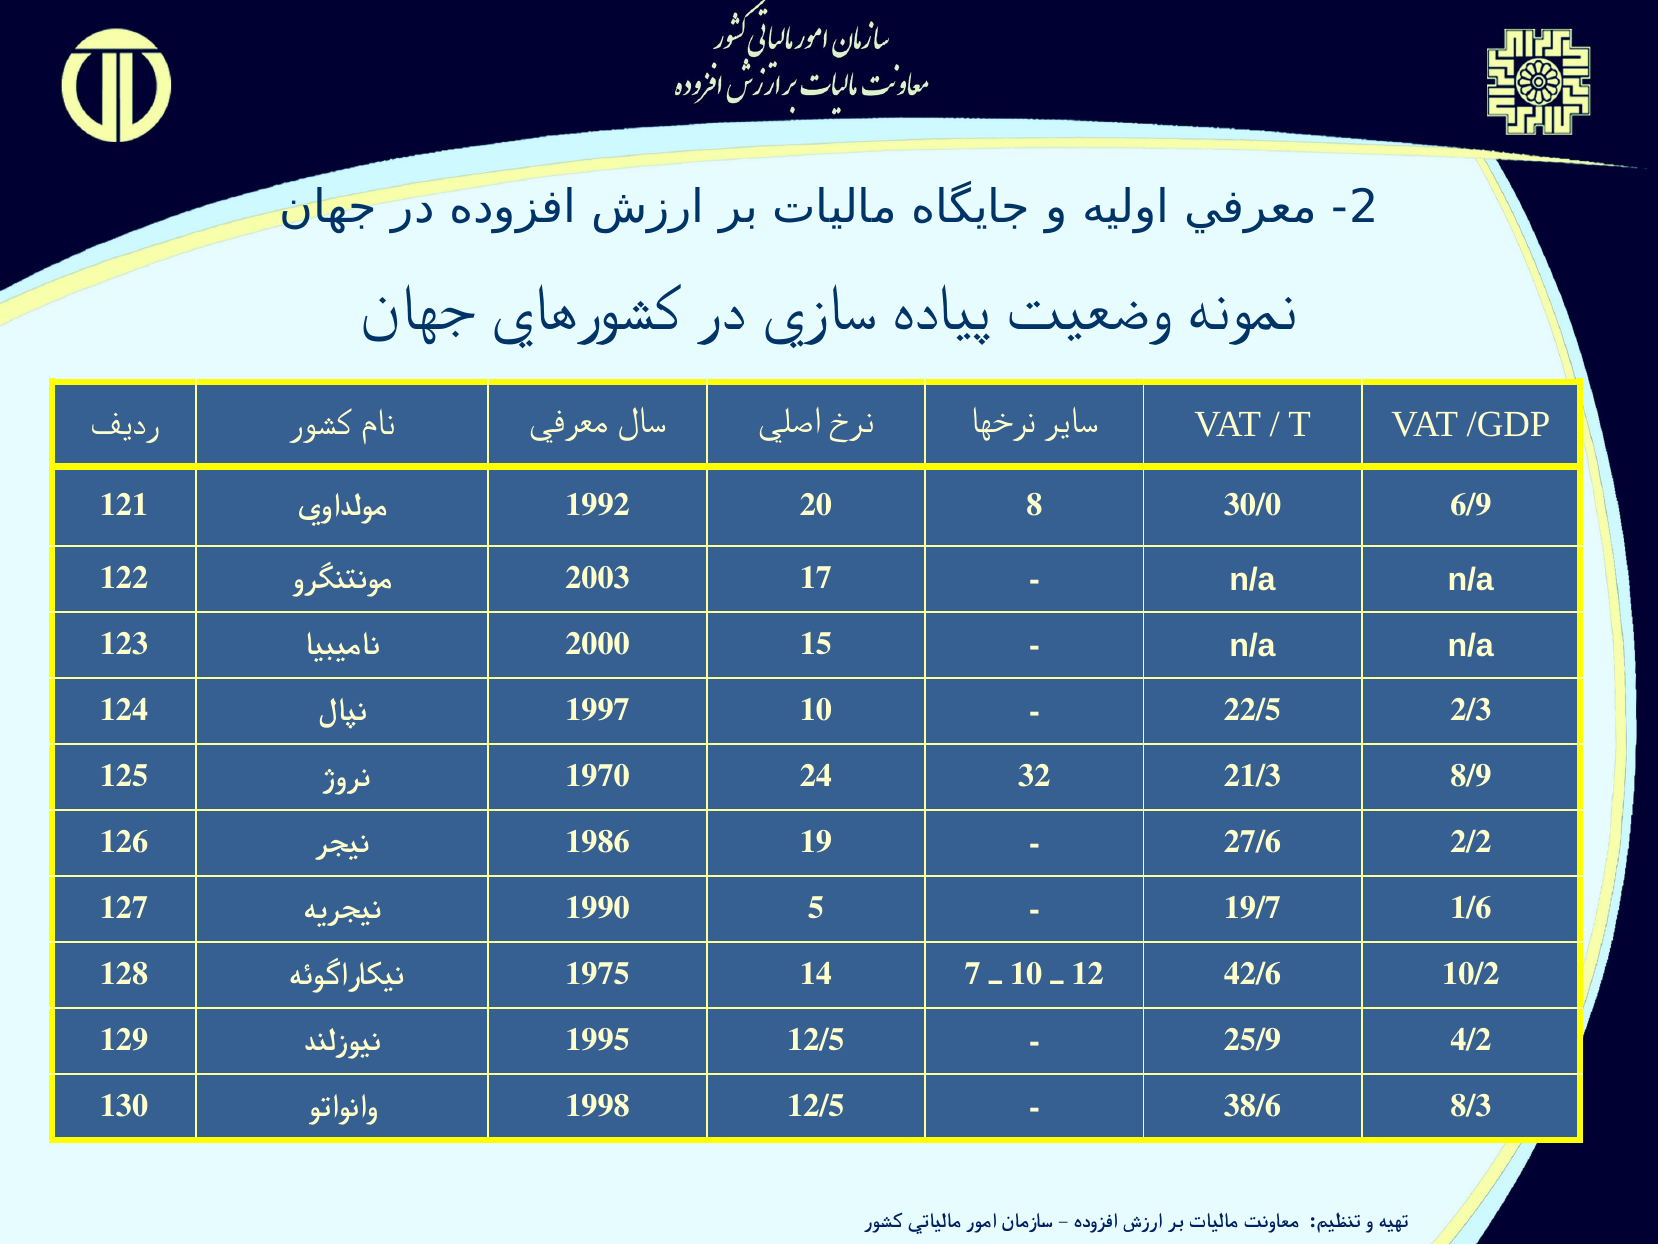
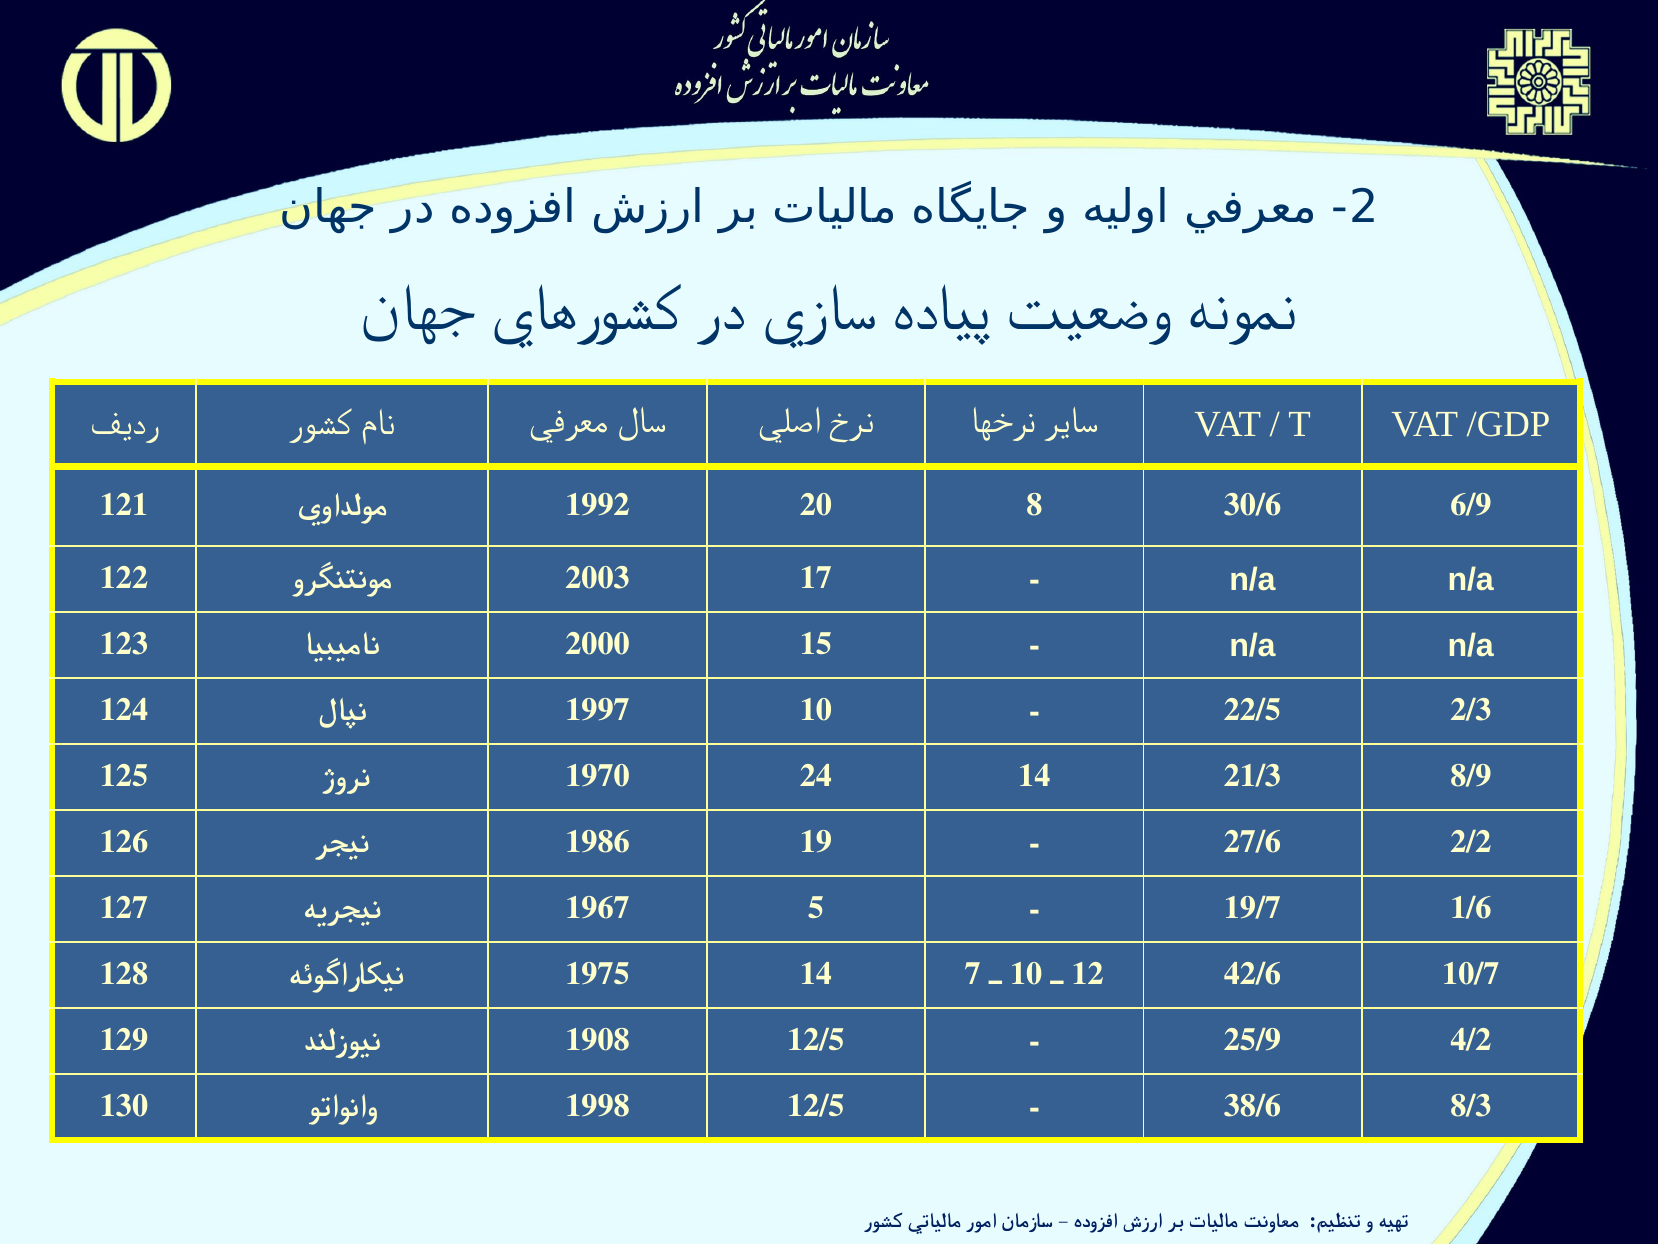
30/0: 30/0 -> 30/6
24 32: 32 -> 14
1990: 1990 -> 1967
10/2: 10/2 -> 10/7
1995: 1995 -> 1908
